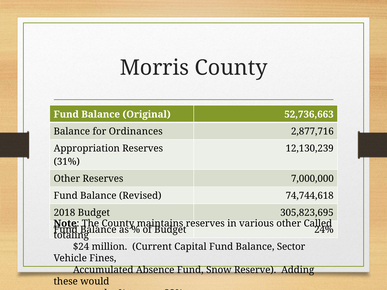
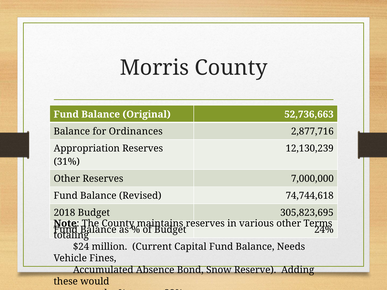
Called: Called -> Terms
Sector: Sector -> Needs
Absence Fund: Fund -> Bond
